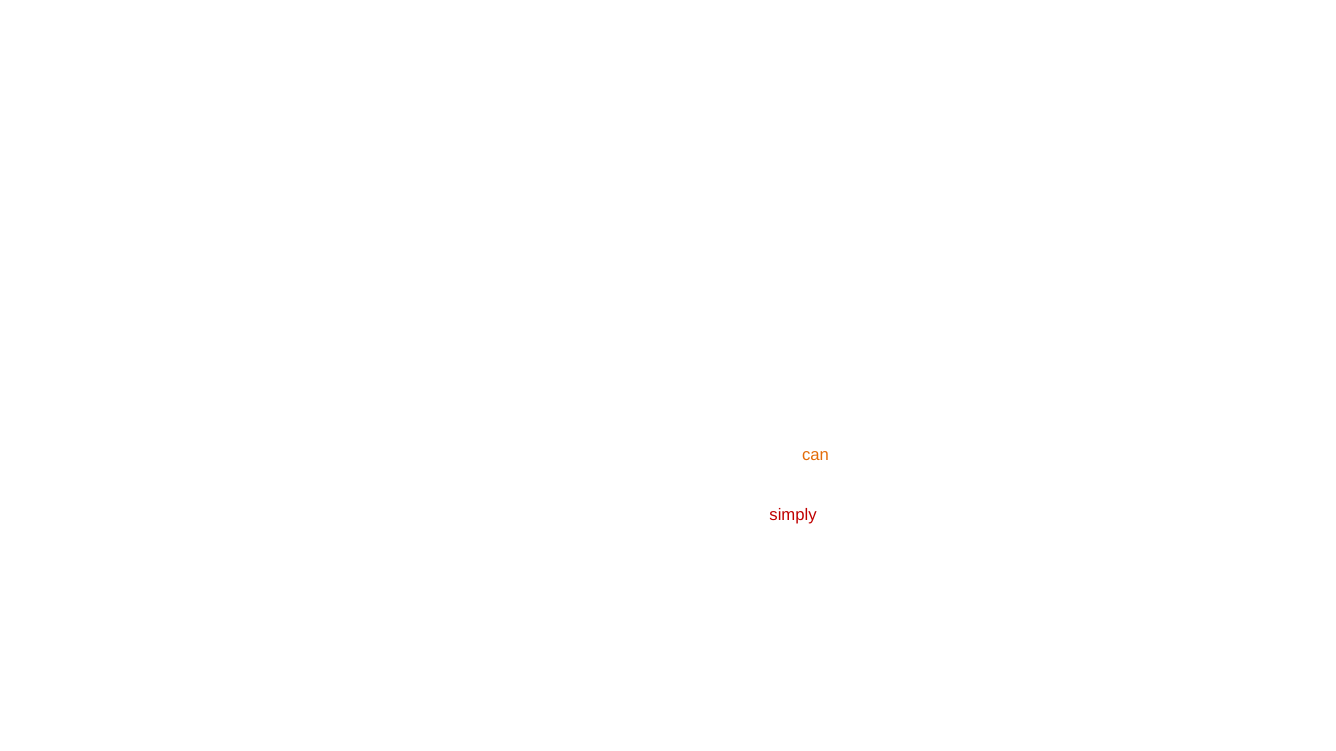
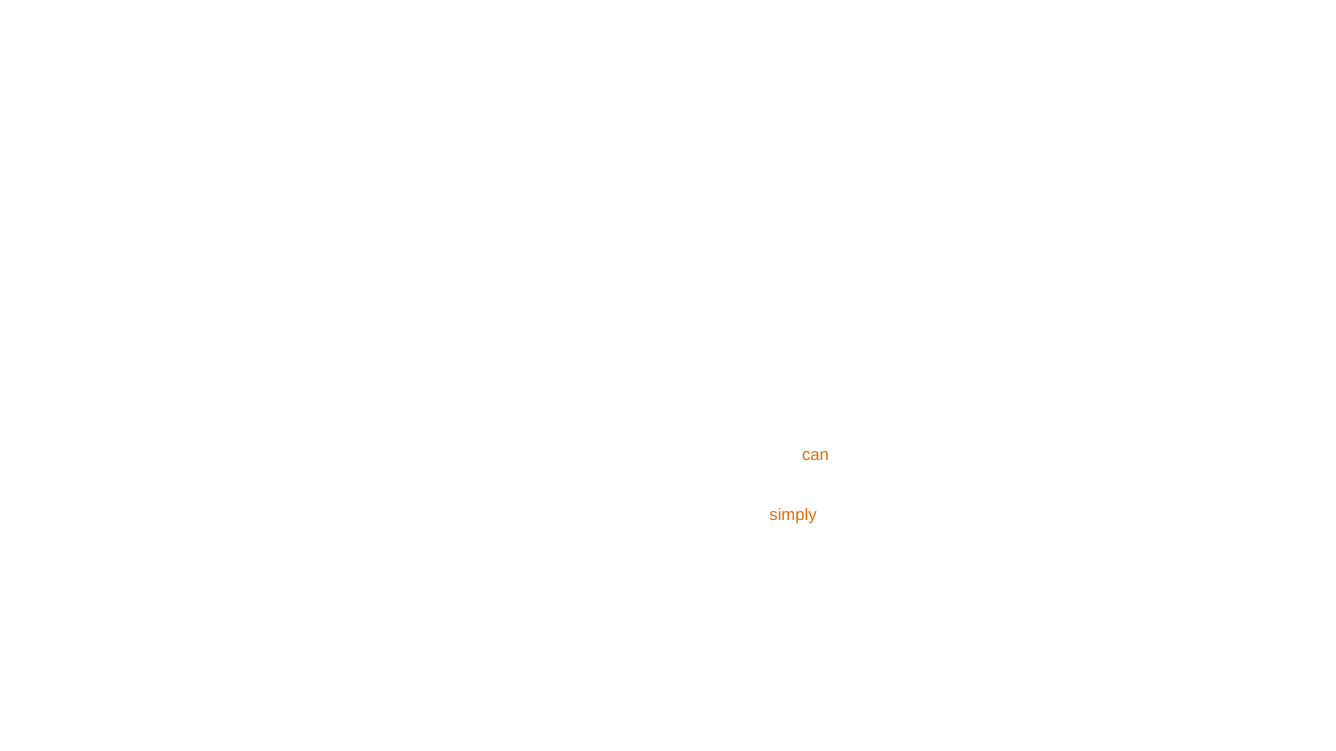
simply at (793, 515) colour: red -> orange
